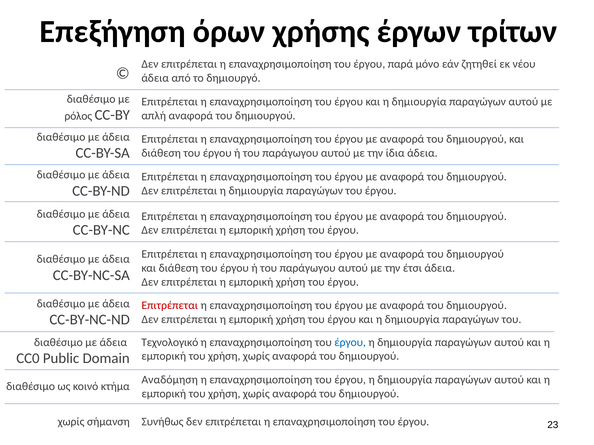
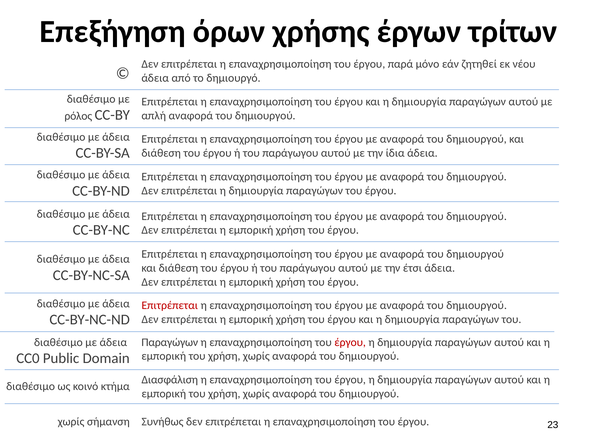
Τεχνολογικό at (170, 343): Τεχνολογικό -> Παραγώγων
έργου at (350, 343) colour: blue -> red
Αναδόμηση: Αναδόμηση -> Διασφάλιση
